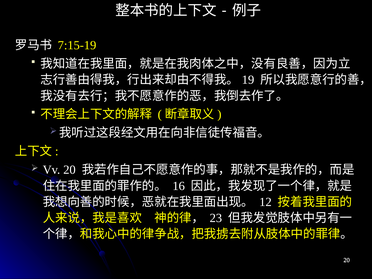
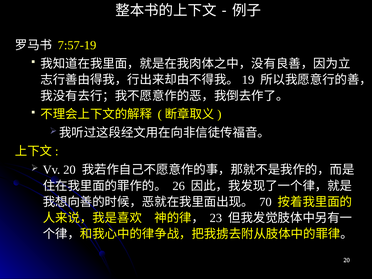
7:15-19: 7:15-19 -> 7:57-19
16: 16 -> 26
12: 12 -> 70
